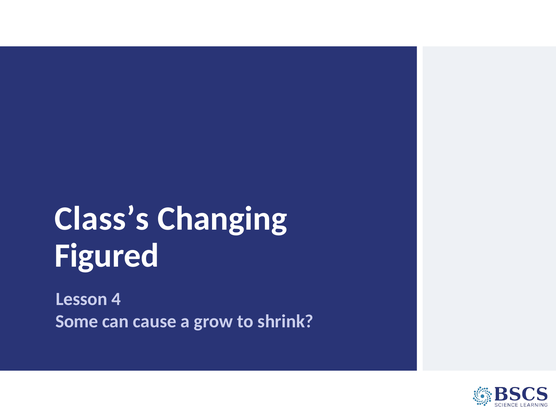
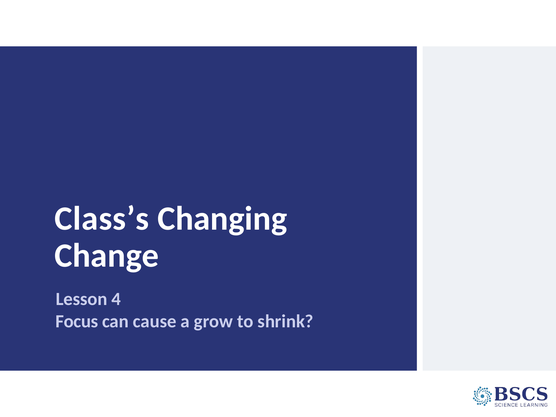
Figured: Figured -> Change
Some: Some -> Focus
